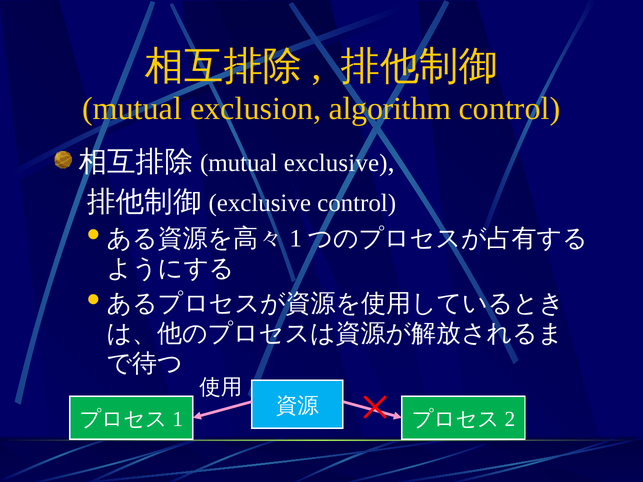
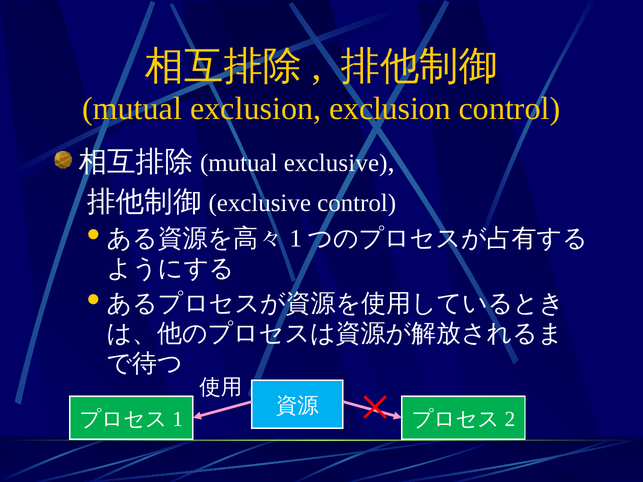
exclusion algorithm: algorithm -> exclusion
